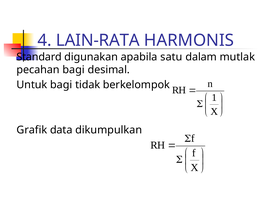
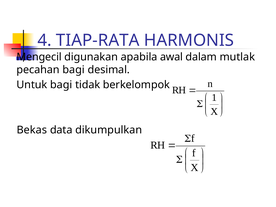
LAIN-RATA: LAIN-RATA -> TIAP-RATA
Standard: Standard -> Mengecil
satu: satu -> awal
Grafik: Grafik -> Bekas
